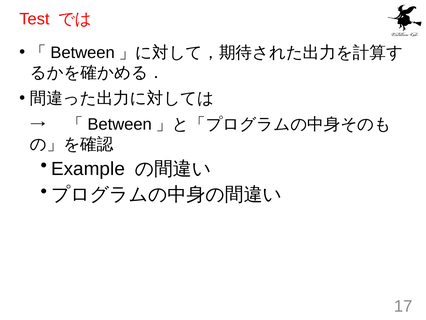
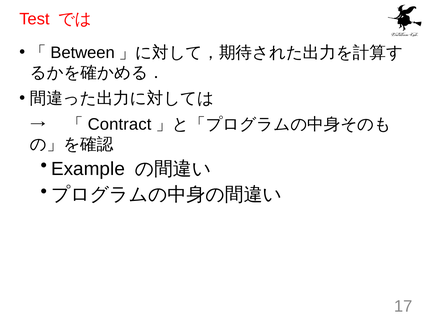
Between at (120, 124): Between -> Contract
